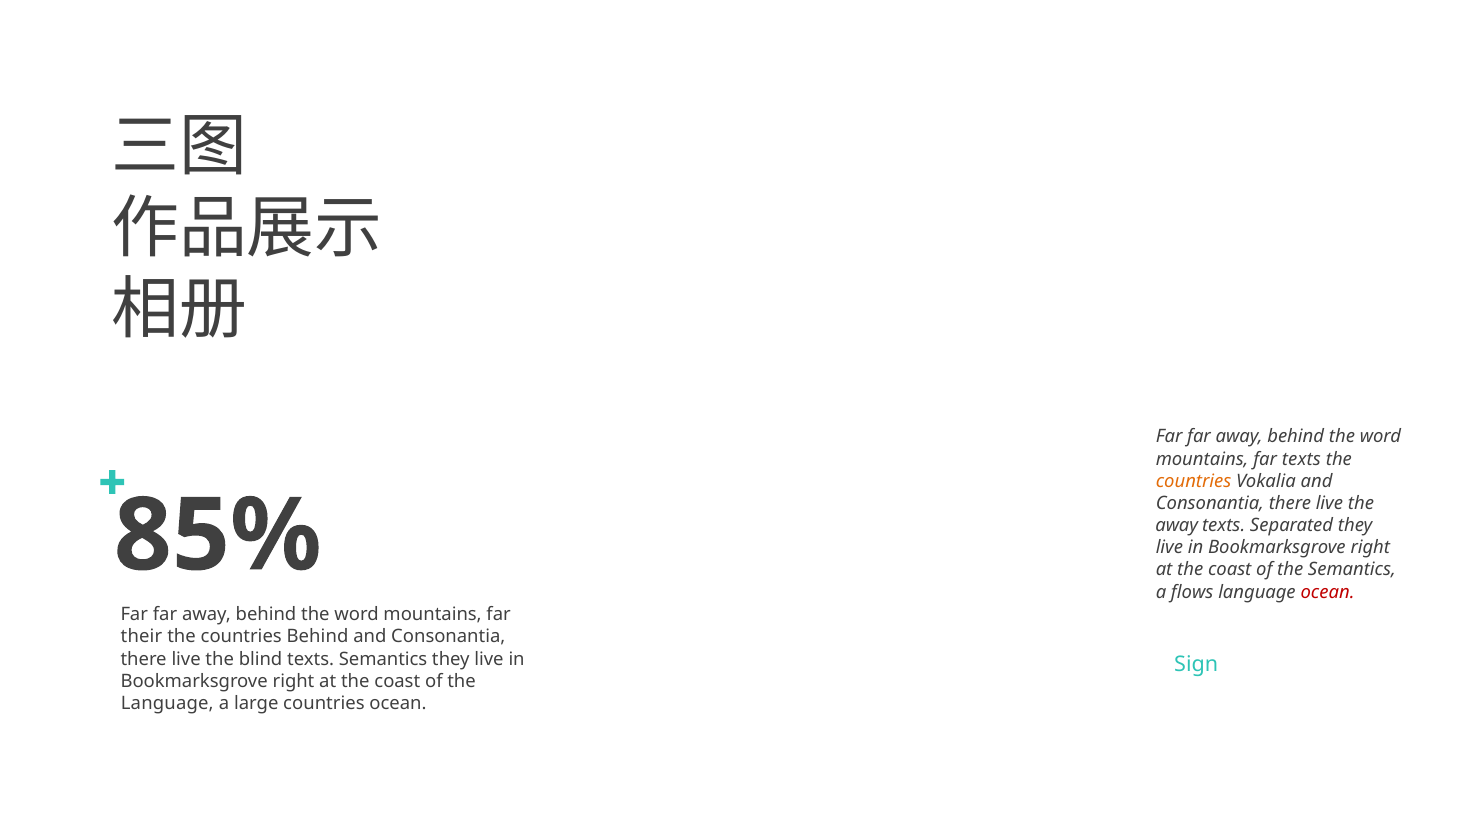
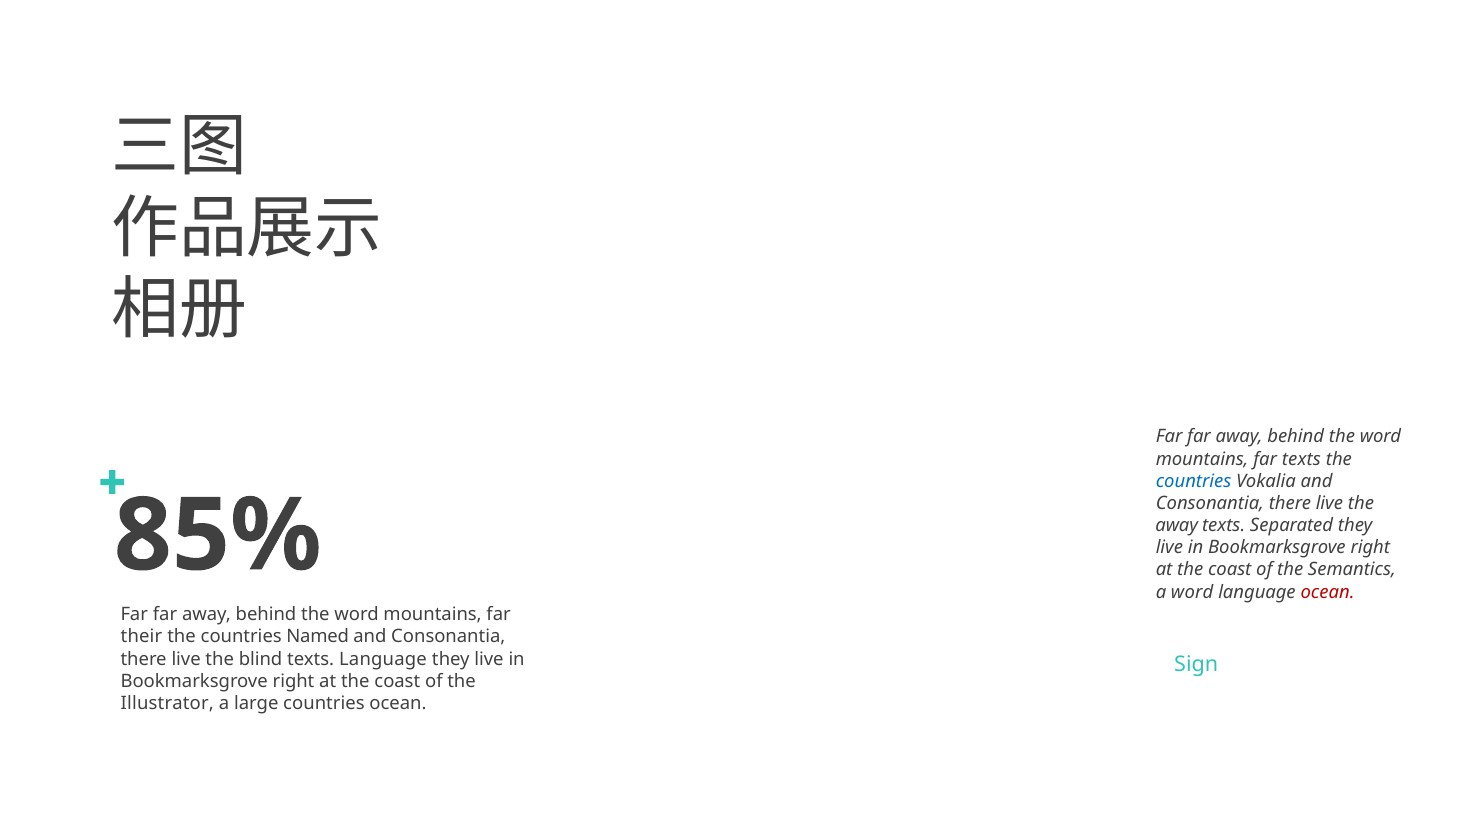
countries at (1194, 481) colour: orange -> blue
a flows: flows -> word
countries Behind: Behind -> Named
texts Semantics: Semantics -> Language
Language at (167, 703): Language -> Illustrator
